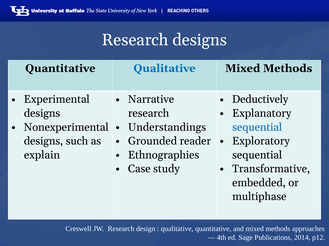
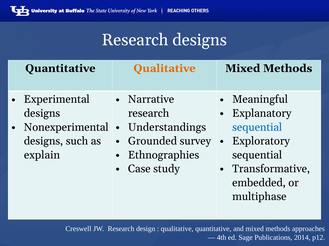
Qualitative at (165, 69) colour: blue -> orange
Deductively: Deductively -> Meaningful
reader: reader -> survey
